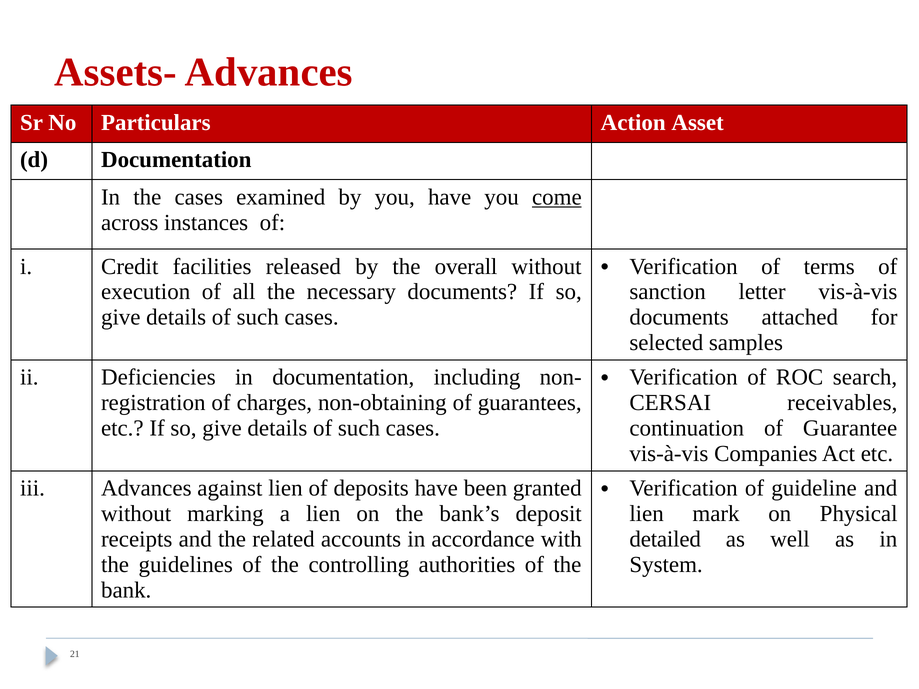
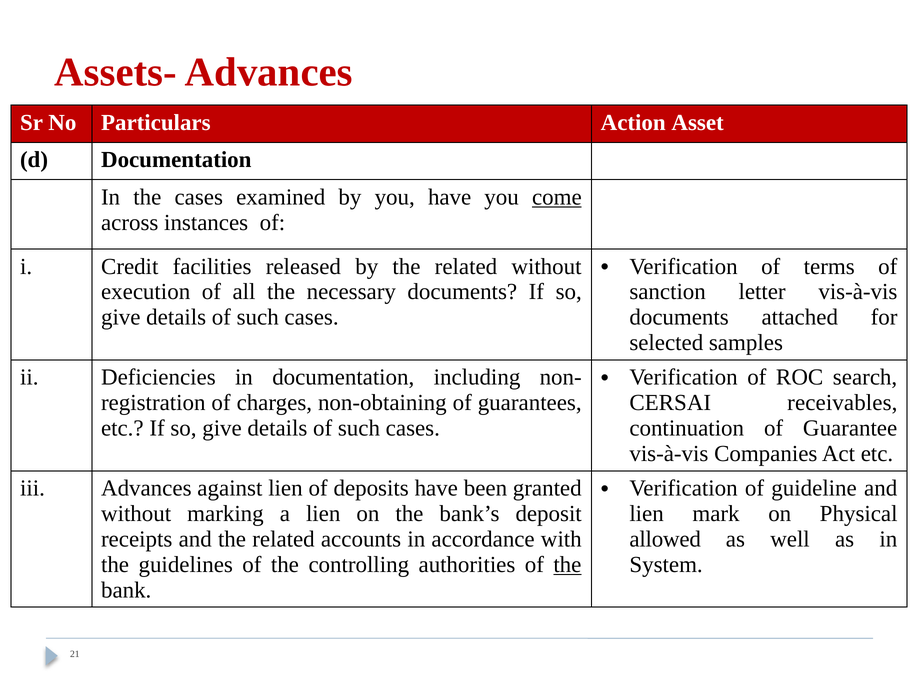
by the overall: overall -> related
detailed: detailed -> allowed
the at (567, 565) underline: none -> present
